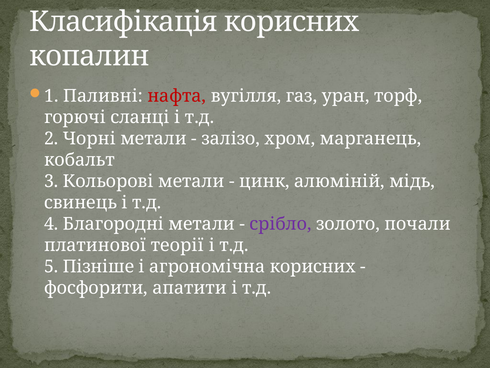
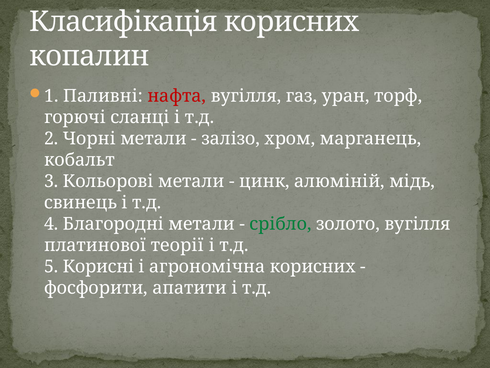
срібло colour: purple -> green
золото почали: почали -> вугілля
Пізніше: Пізніше -> Корисні
